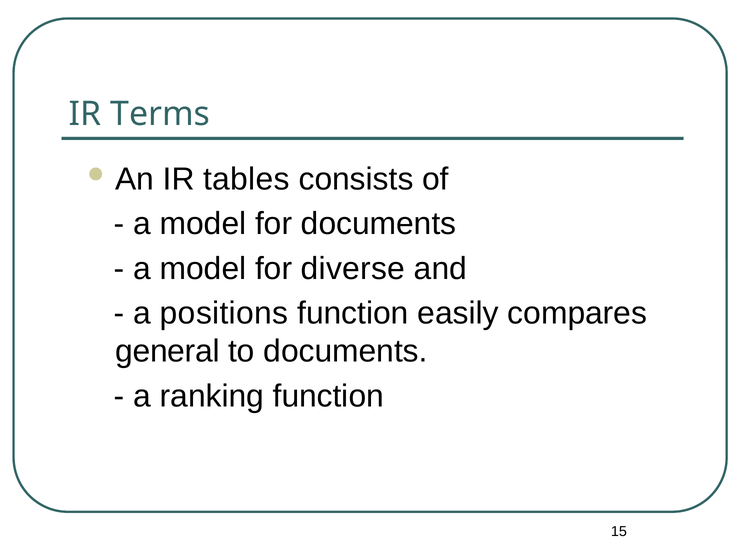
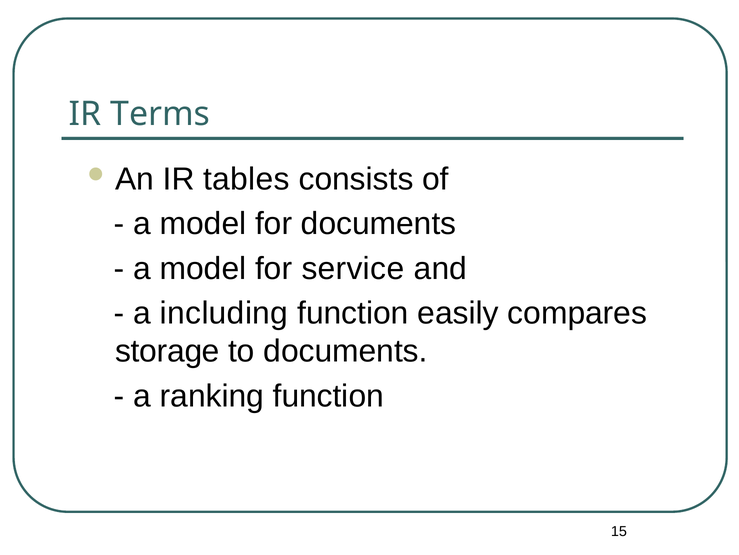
diverse: diverse -> service
positions: positions -> including
general: general -> storage
